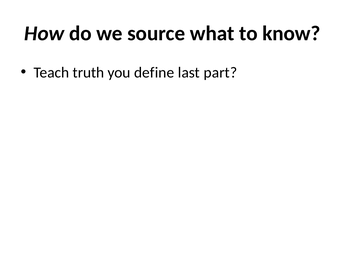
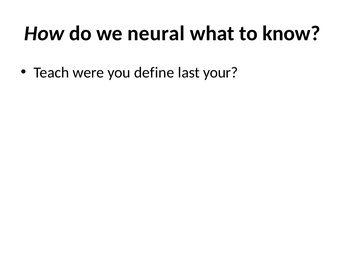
source: source -> neural
truth: truth -> were
part: part -> your
